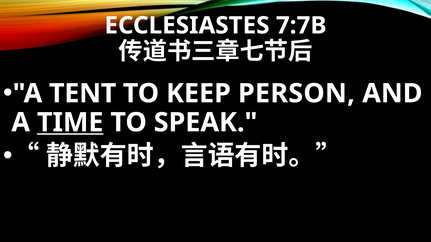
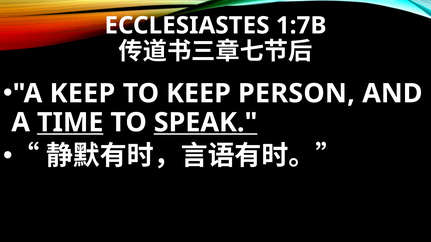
7:7B: 7:7B -> 1:7B
A TENT: TENT -> KEEP
SPEAK underline: none -> present
